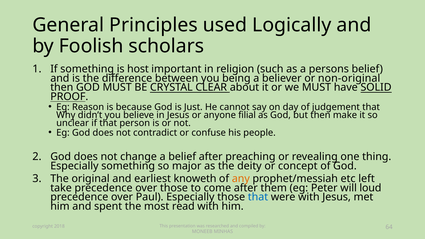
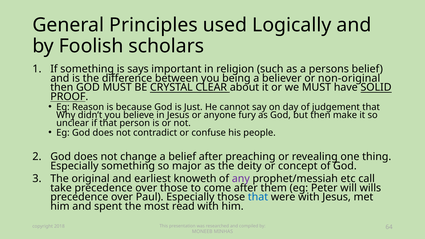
host: host -> says
filial: filial -> fury
any colour: orange -> purple
left: left -> call
loud: loud -> wills
